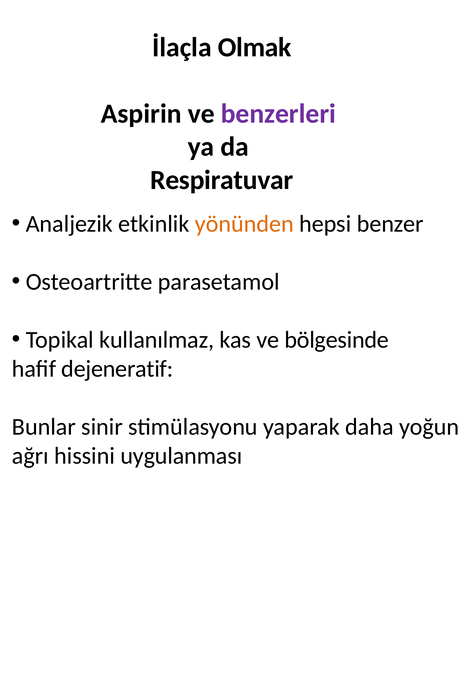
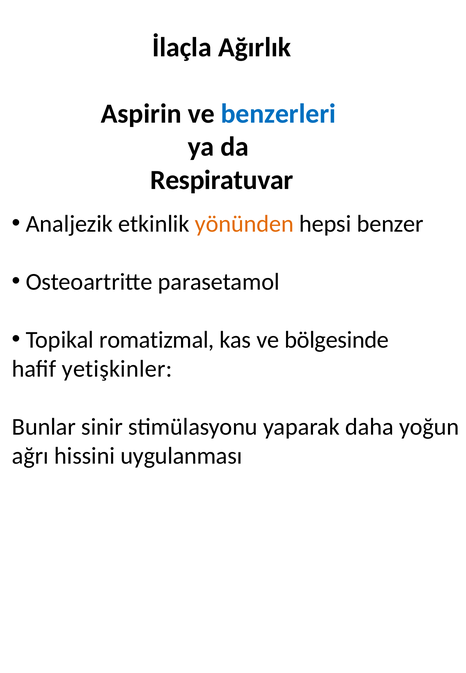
Olmak: Olmak -> Ağırlık
benzerleri colour: purple -> blue
kullanılmaz: kullanılmaz -> romatizmal
dejeneratif: dejeneratif -> yetişkinler
